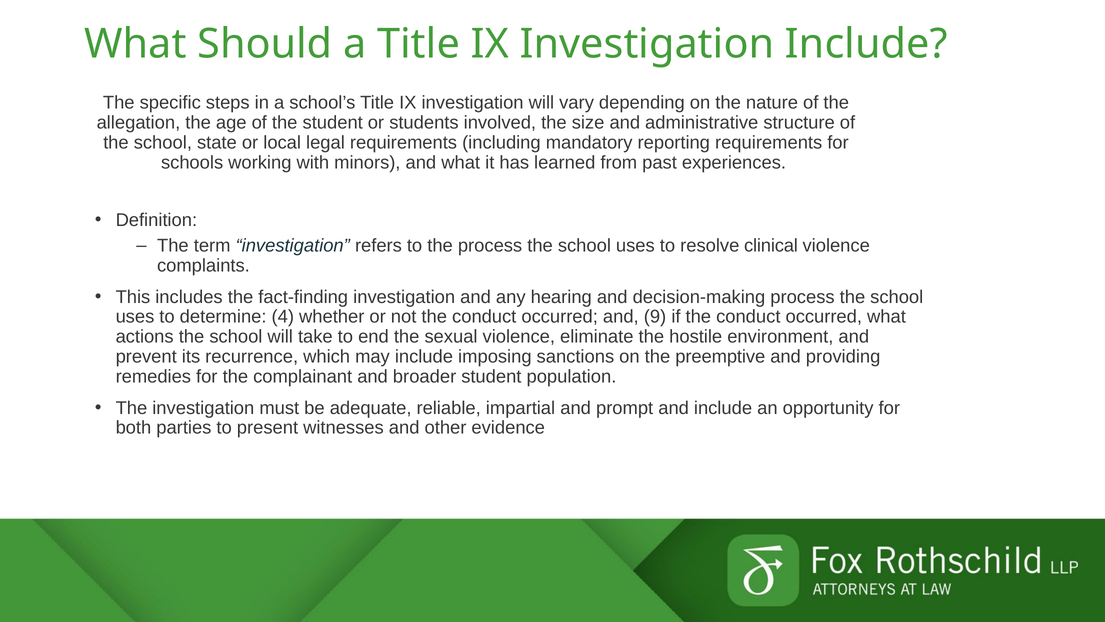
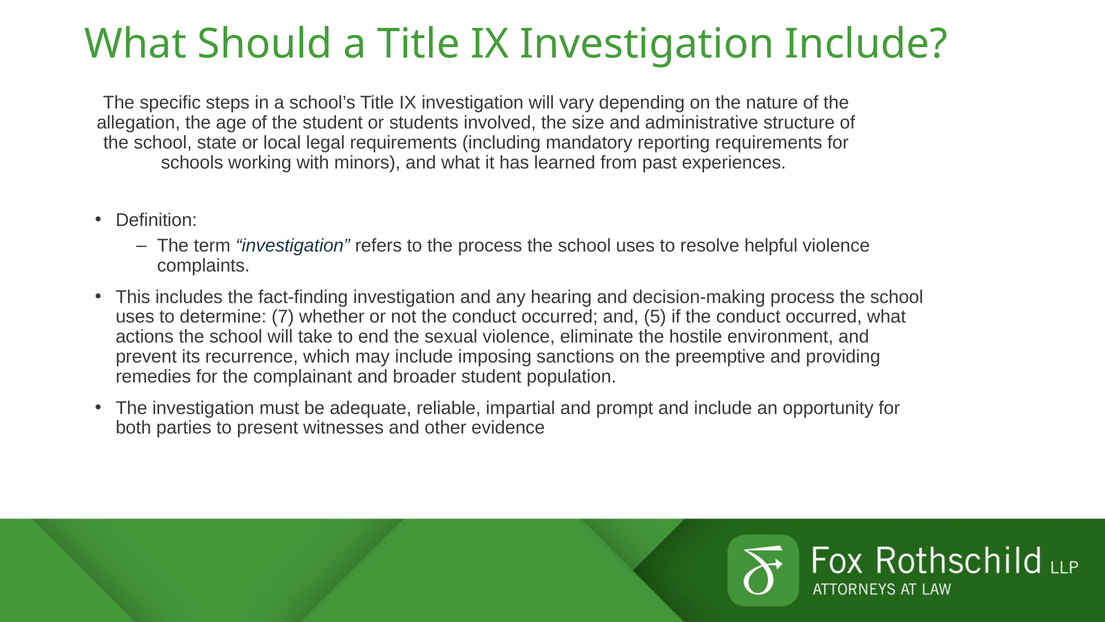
clinical: clinical -> helpful
4: 4 -> 7
9: 9 -> 5
